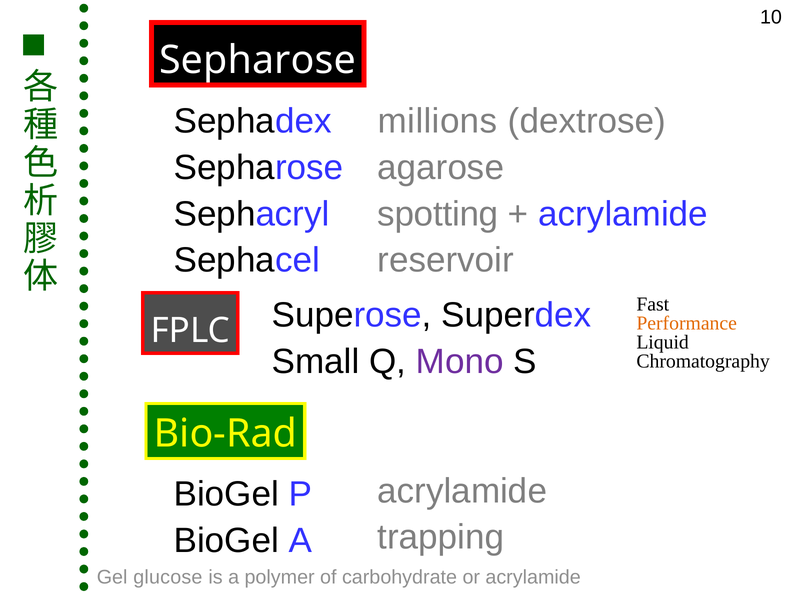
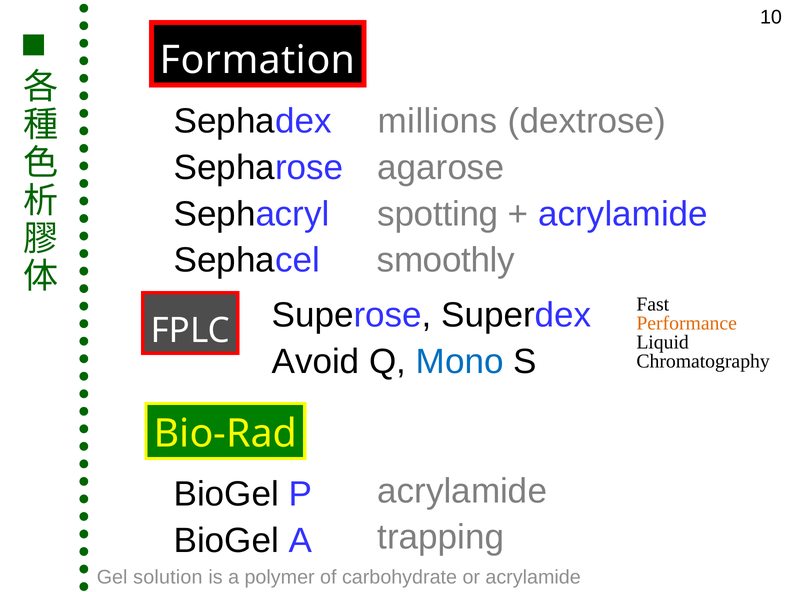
Sepharose at (258, 60): Sepharose -> Formation
reservoir: reservoir -> smoothly
Small: Small -> Avoid
Mono colour: purple -> blue
glucose: glucose -> solution
